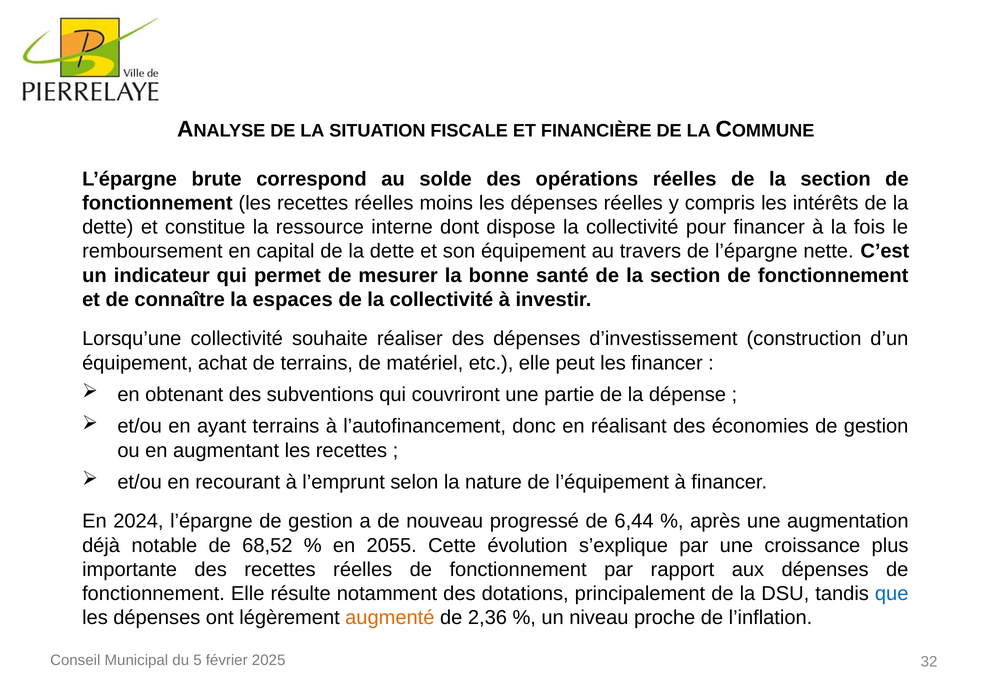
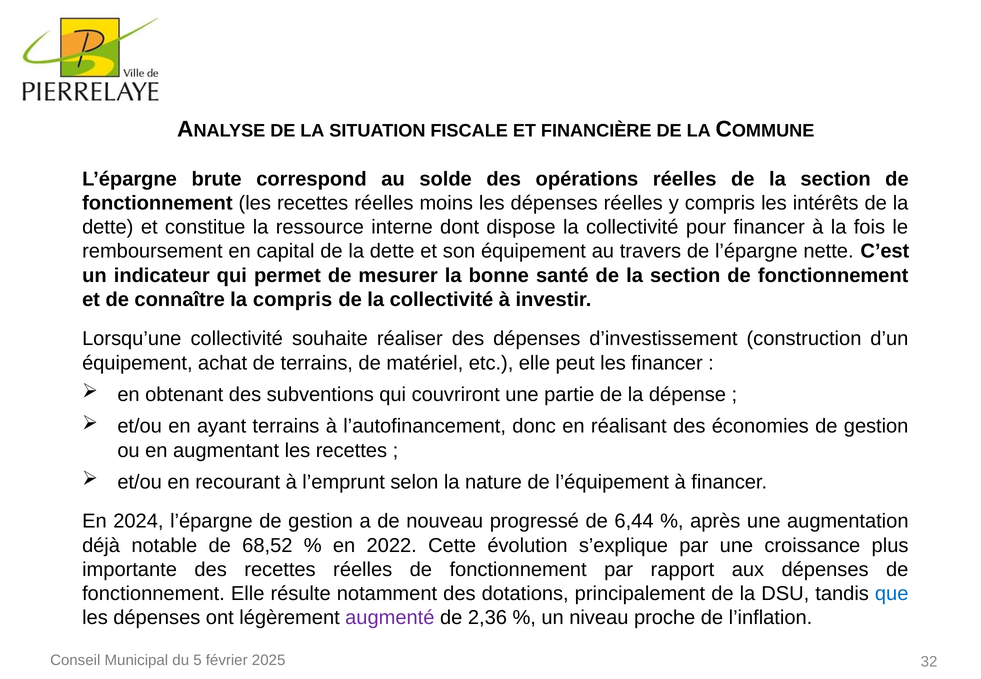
la espaces: espaces -> compris
2055: 2055 -> 2022
augmenté colour: orange -> purple
